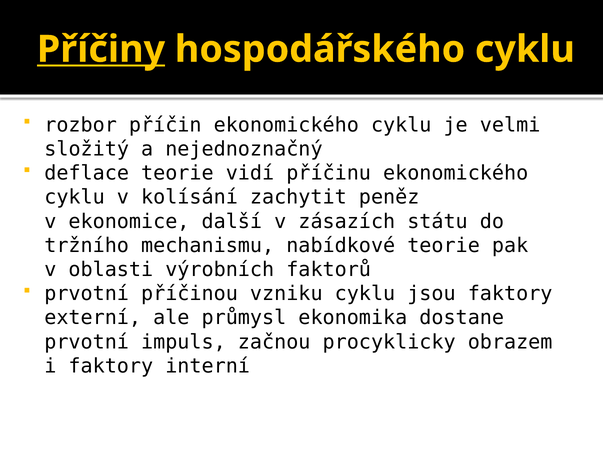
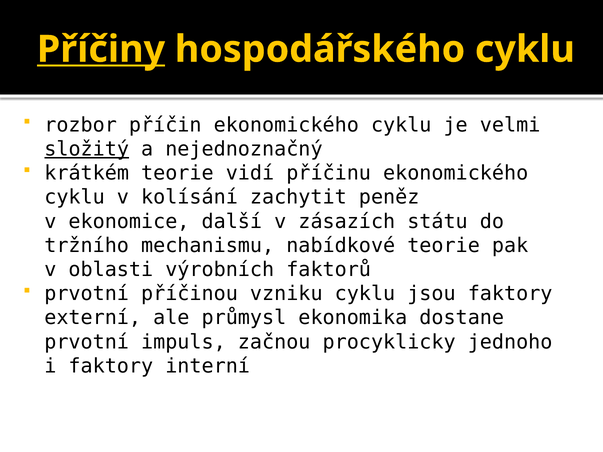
složitý underline: none -> present
deflace: deflace -> krátkém
obrazem: obrazem -> jednoho
